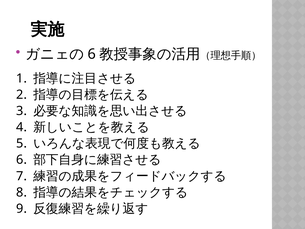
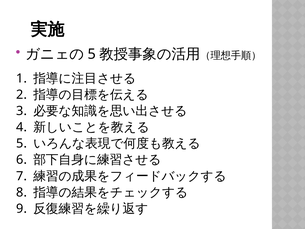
6 at (92, 54): 6 -> 5
